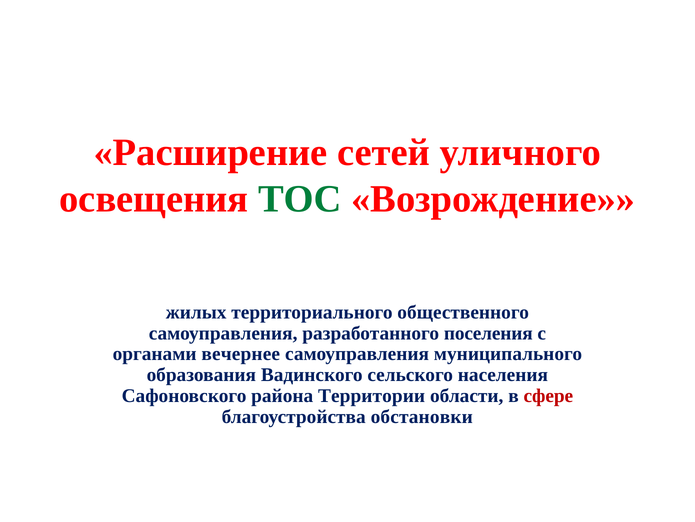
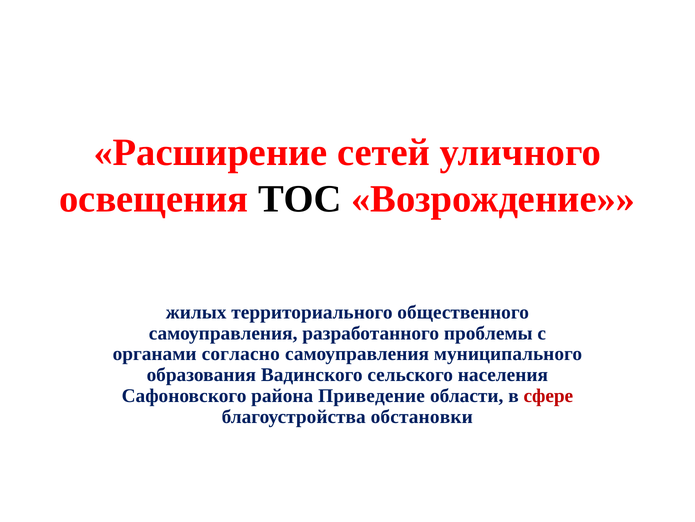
ТОС colour: green -> black
поселения: поселения -> проблемы
вечернее: вечернее -> согласно
Территории: Территории -> Приведение
